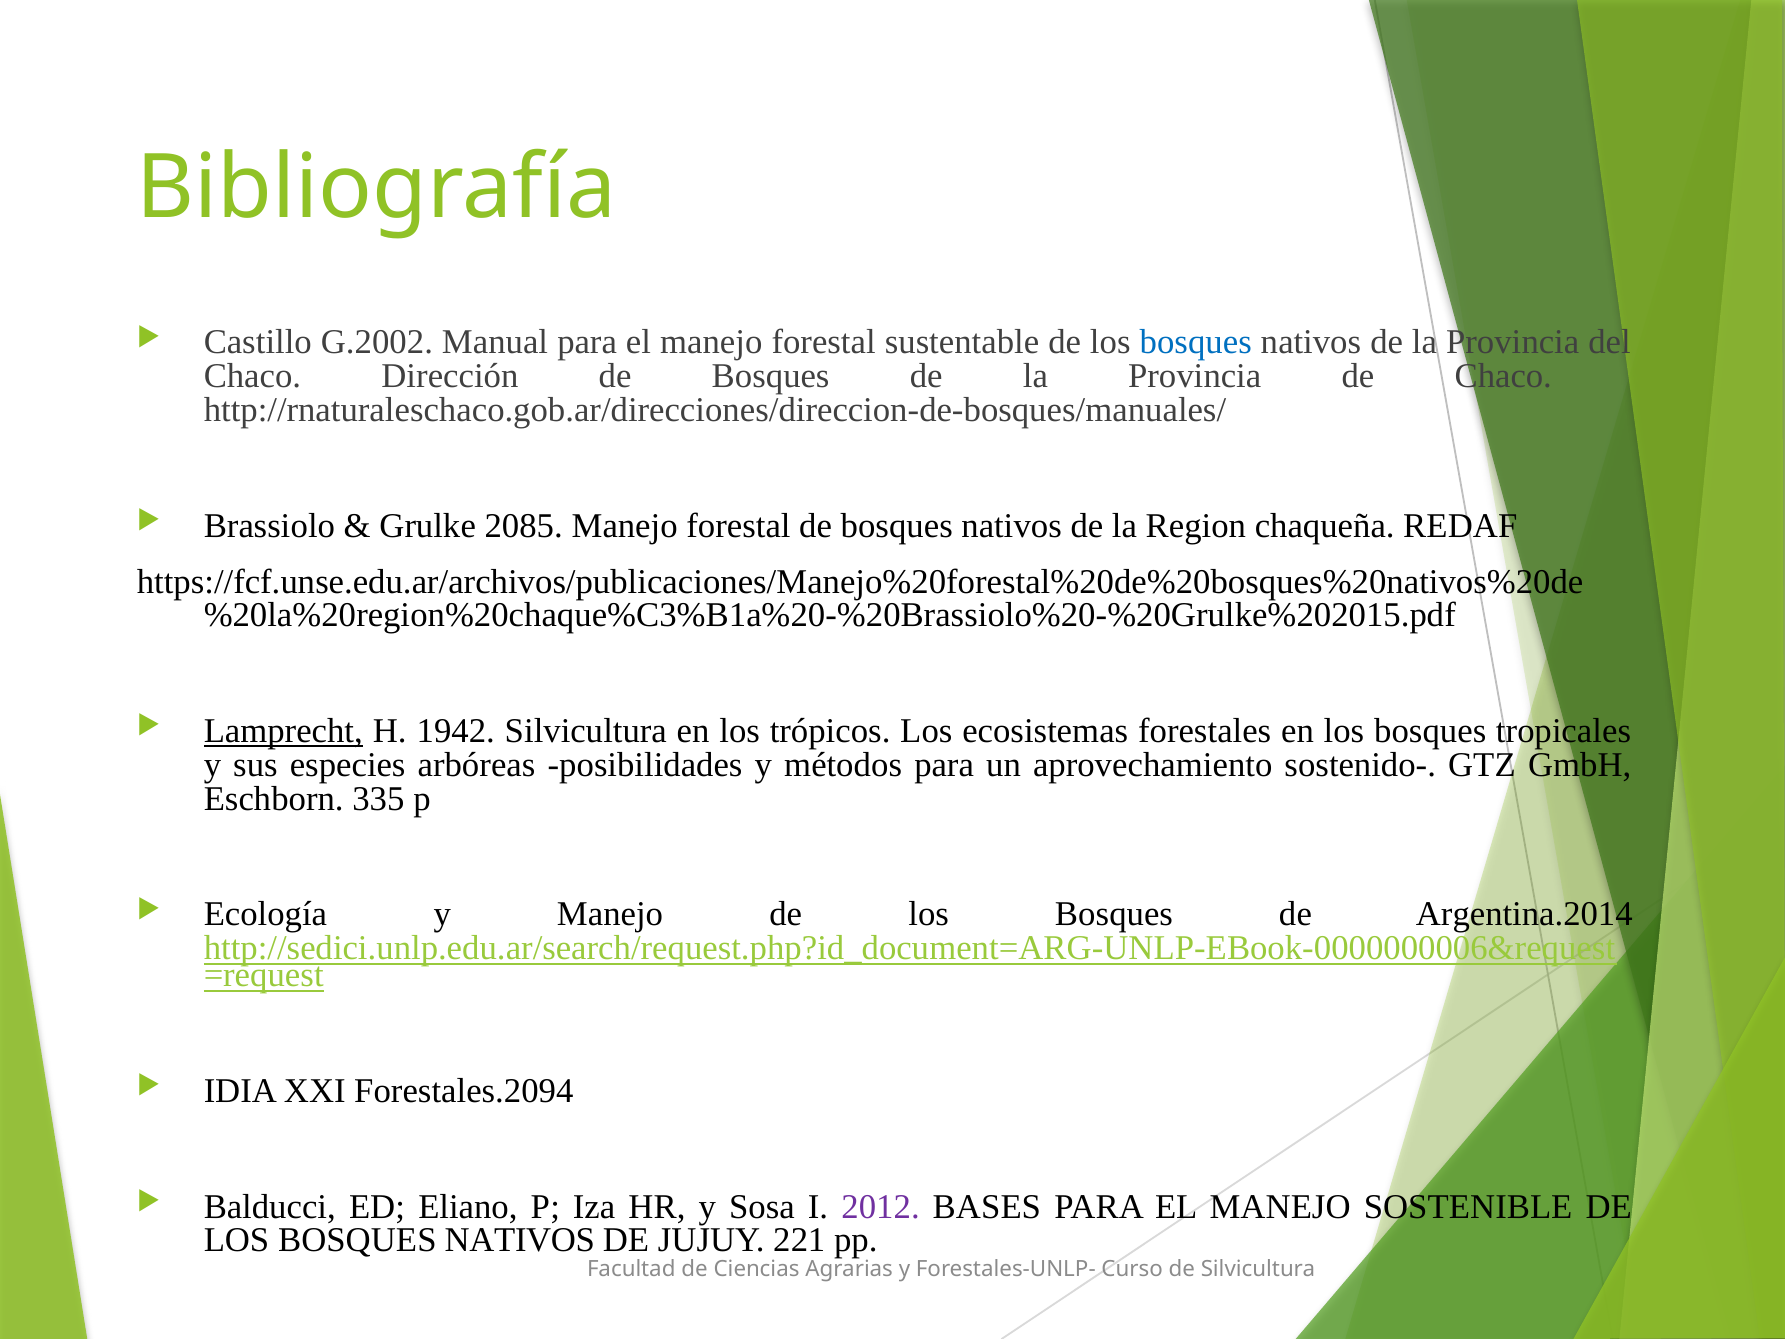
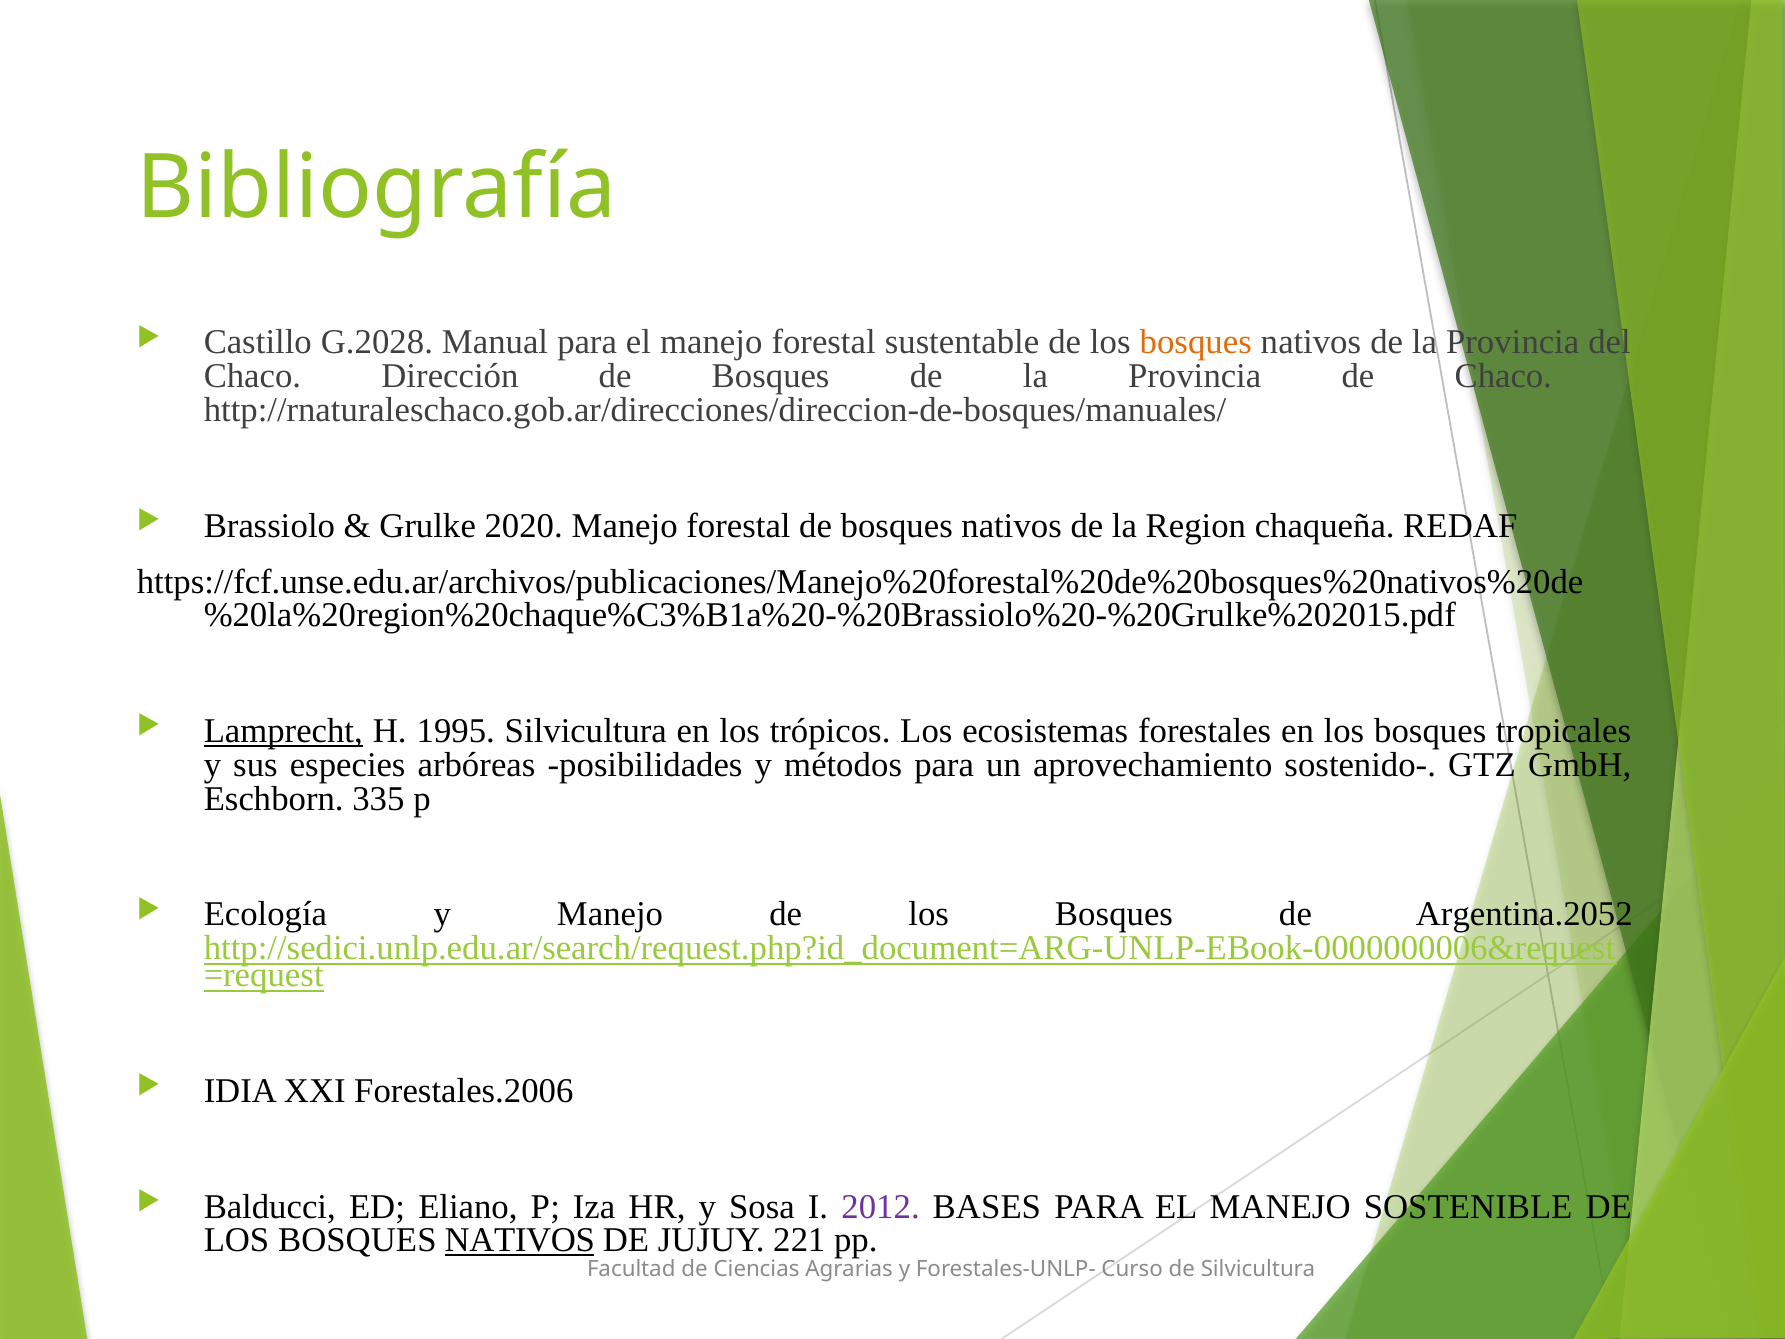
G.2002: G.2002 -> G.2028
bosques at (1196, 342) colour: blue -> orange
2085: 2085 -> 2020
1942: 1942 -> 1995
Argentina.2014: Argentina.2014 -> Argentina.2052
Forestales.2094: Forestales.2094 -> Forestales.2006
NATIVOS at (520, 1240) underline: none -> present
